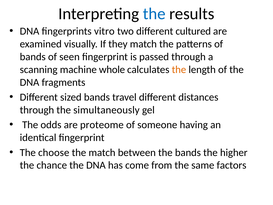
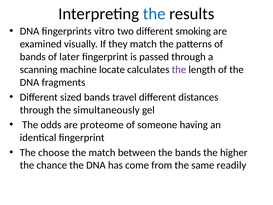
cultured: cultured -> smoking
seen: seen -> later
whole: whole -> locate
the at (179, 69) colour: orange -> purple
factors: factors -> readily
